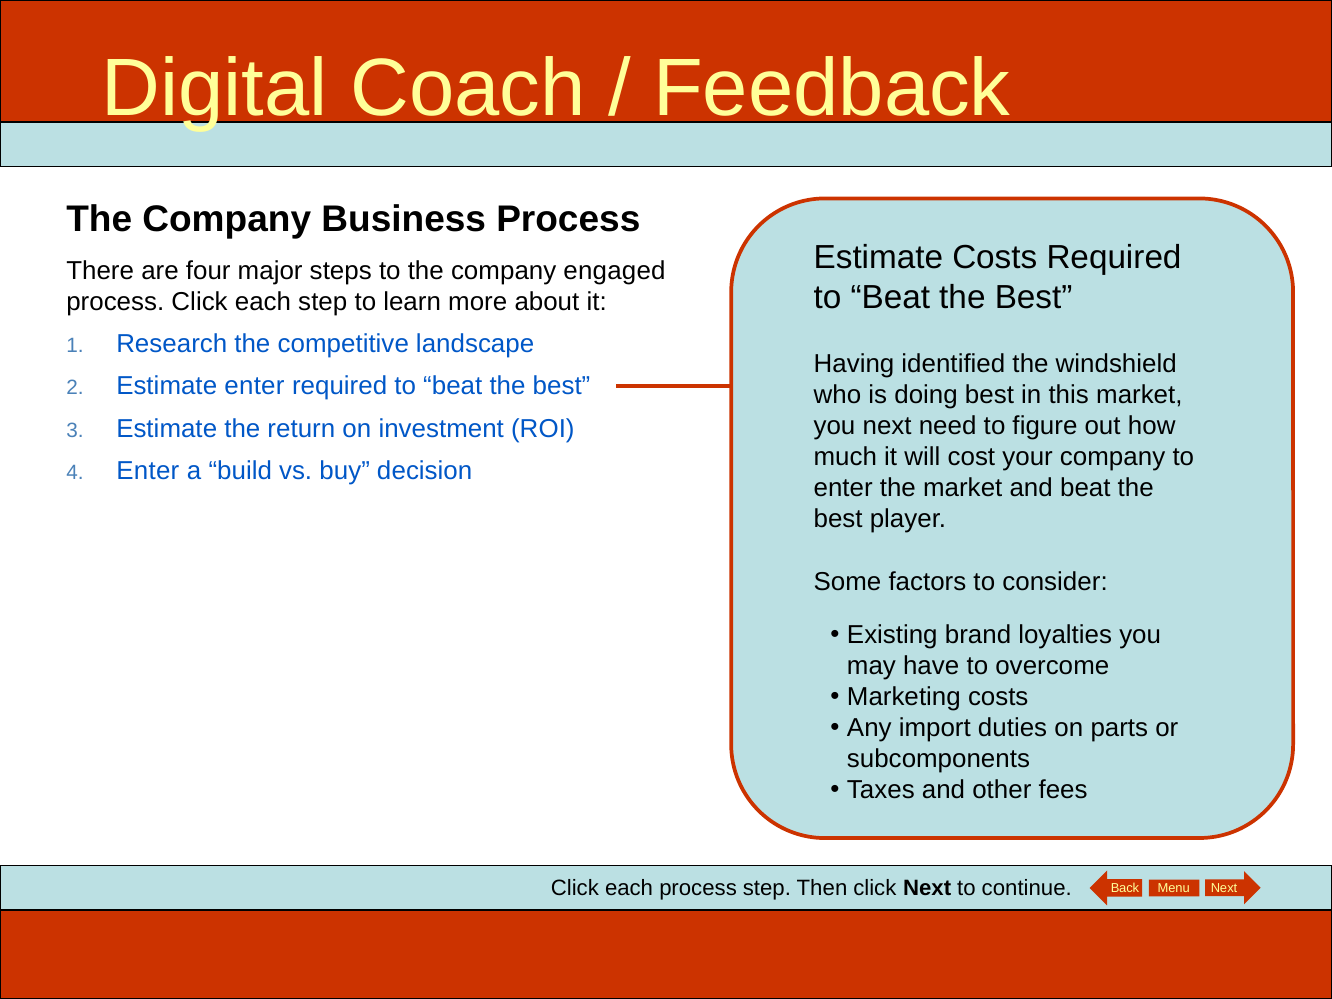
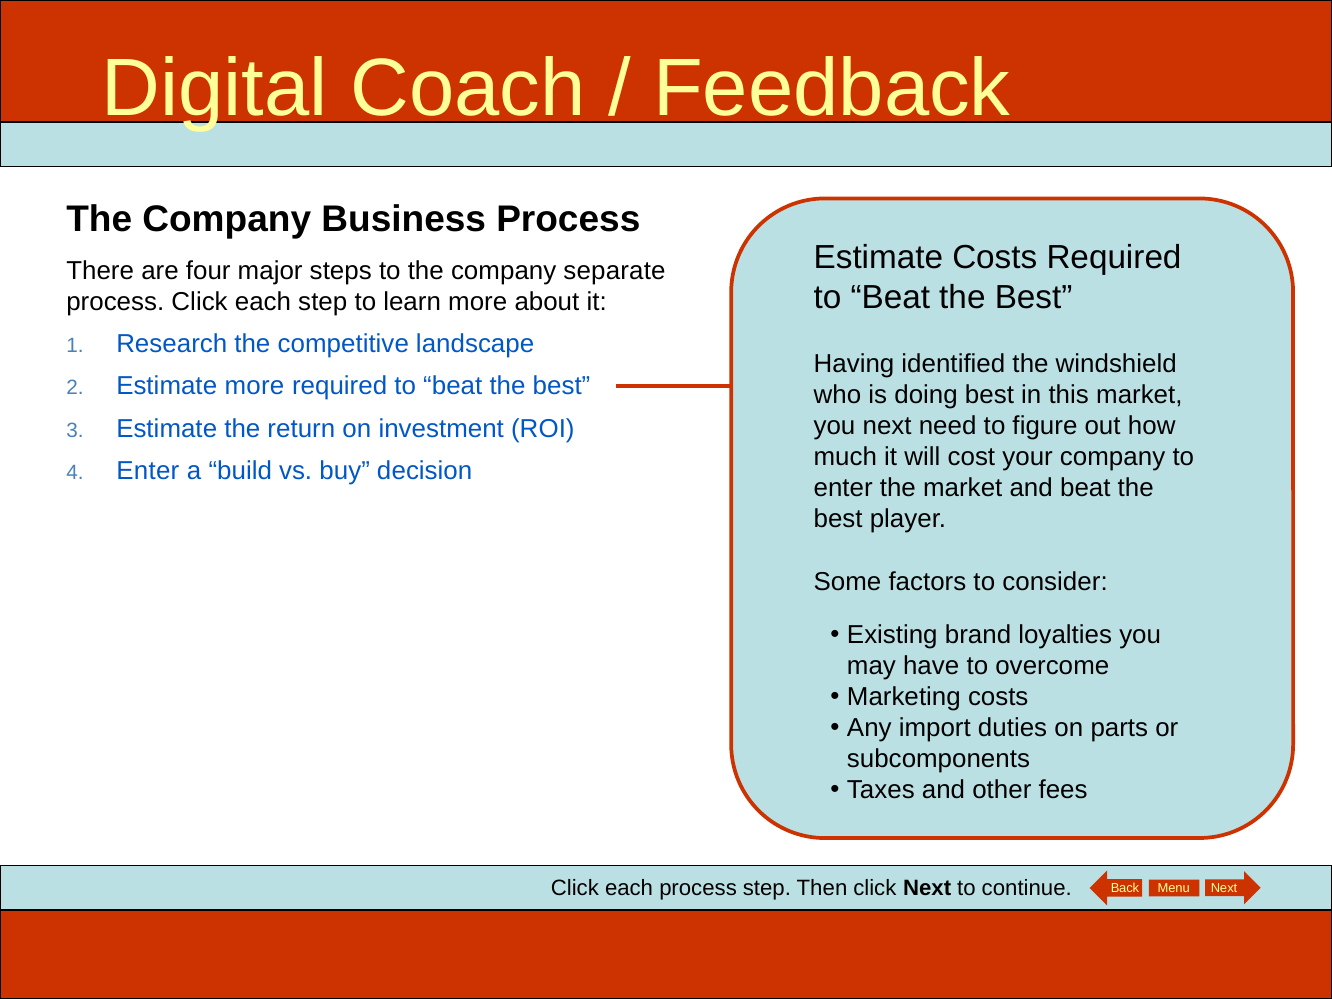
engaged: engaged -> separate
Estimate enter: enter -> more
